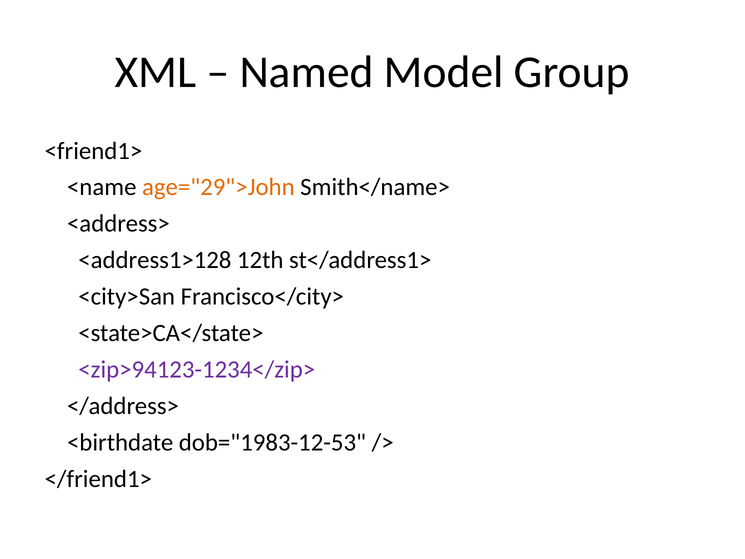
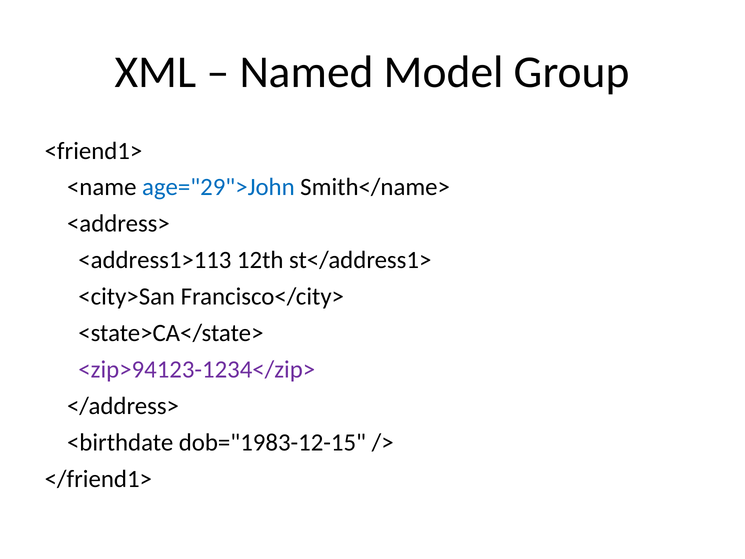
age="29">John colour: orange -> blue
<address1>128: <address1>128 -> <address1>113
dob="1983-12-53: dob="1983-12-53 -> dob="1983-12-15
